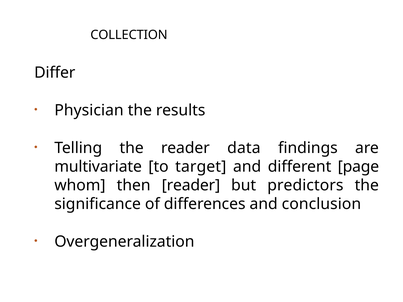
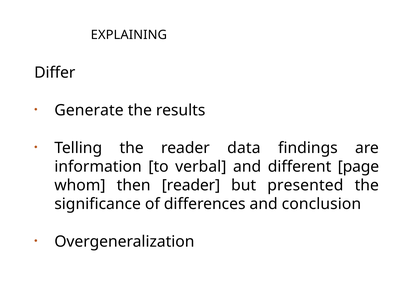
COLLECTION: COLLECTION -> EXPLAINING
Physician: Physician -> Generate
multivariate: multivariate -> information
target: target -> verbal
predictors: predictors -> presented
